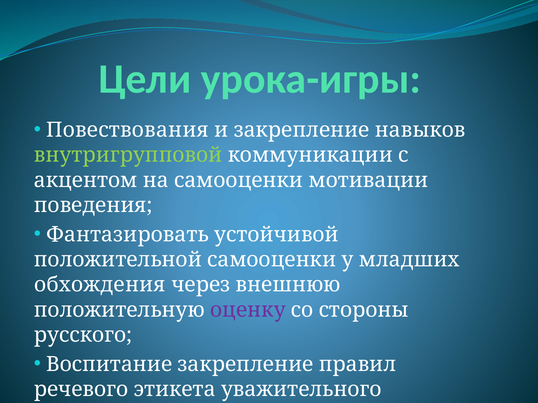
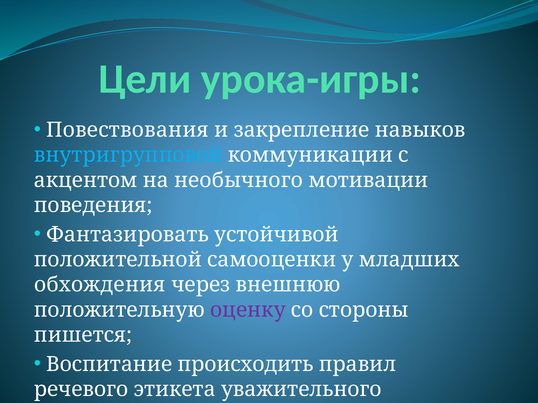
внутригрупповой colour: light green -> light blue
на самооценки: самооценки -> необычного
русского: русского -> пишется
Воспитание закрепление: закрепление -> происходить
